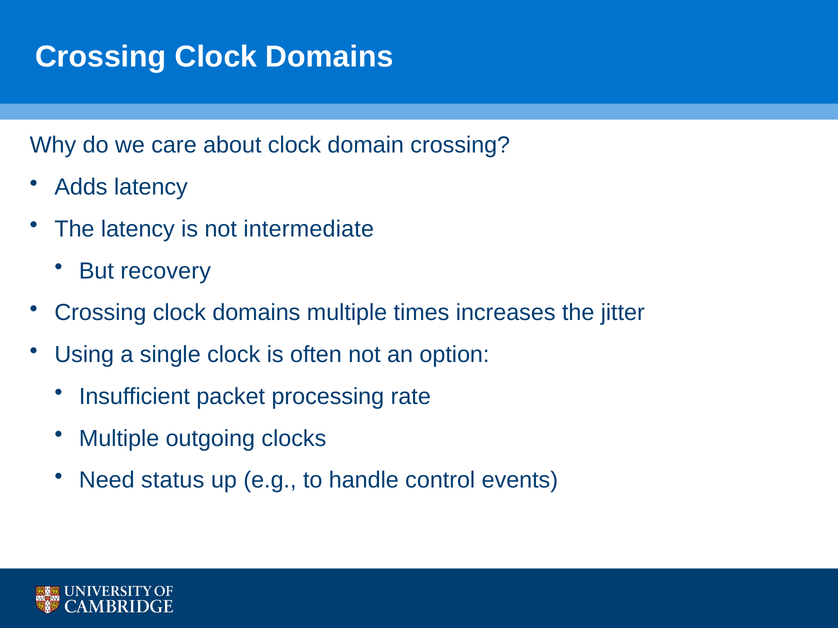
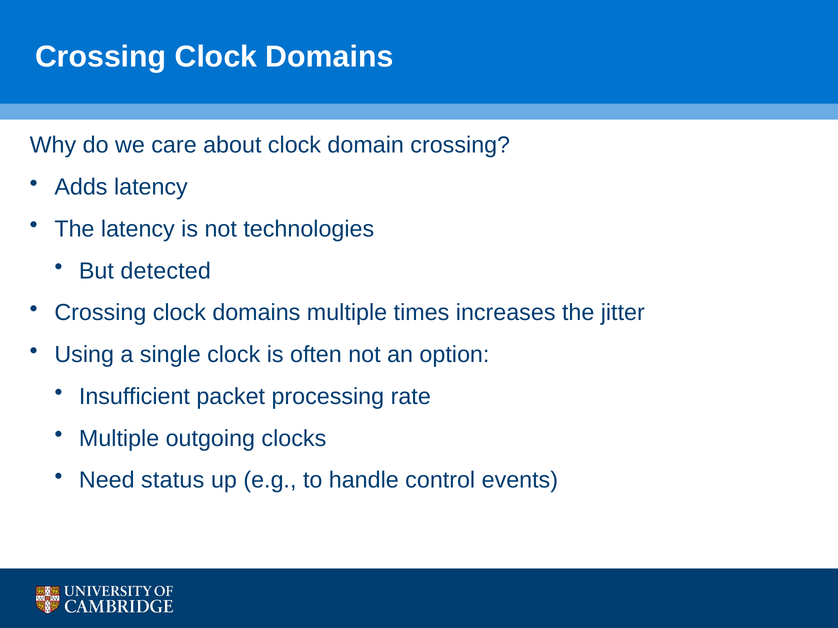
intermediate: intermediate -> technologies
recovery: recovery -> detected
